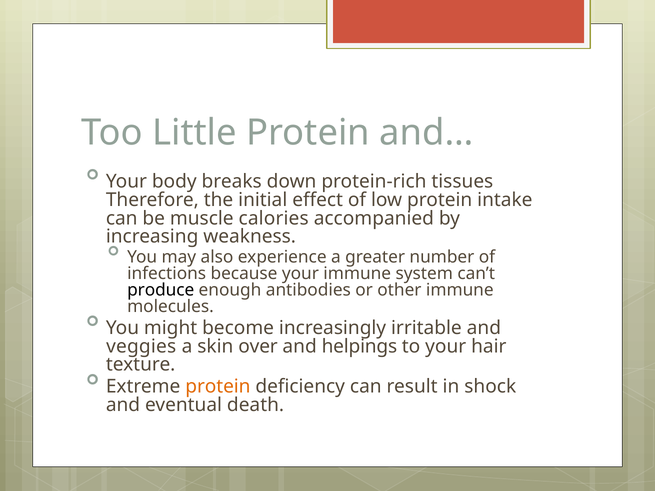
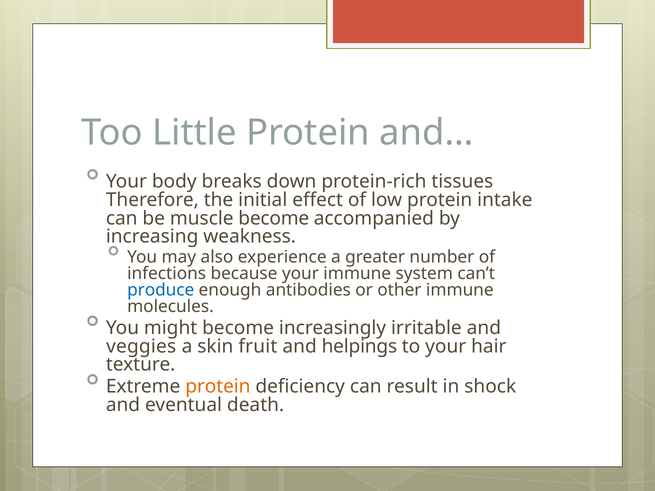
muscle calories: calories -> become
produce colour: black -> blue
over: over -> fruit
